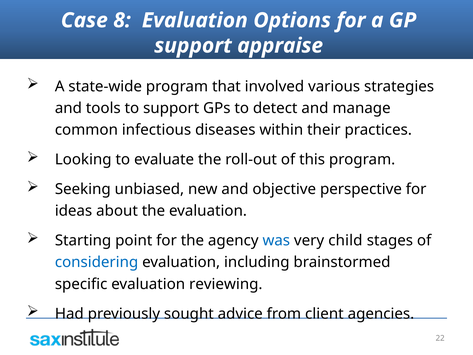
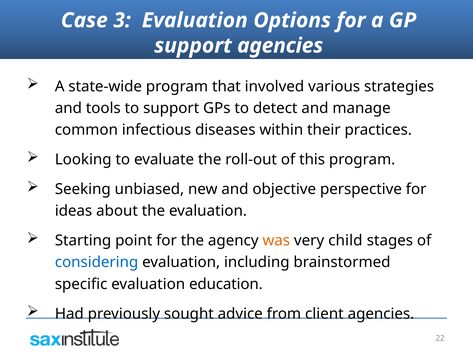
8: 8 -> 3
support appraise: appraise -> agencies
was colour: blue -> orange
reviewing: reviewing -> education
